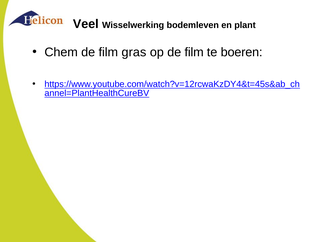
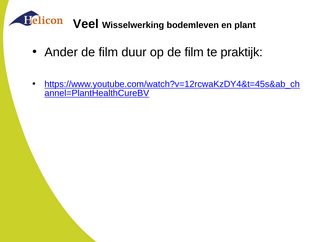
Chem: Chem -> Ander
gras: gras -> duur
boeren: boeren -> praktijk
